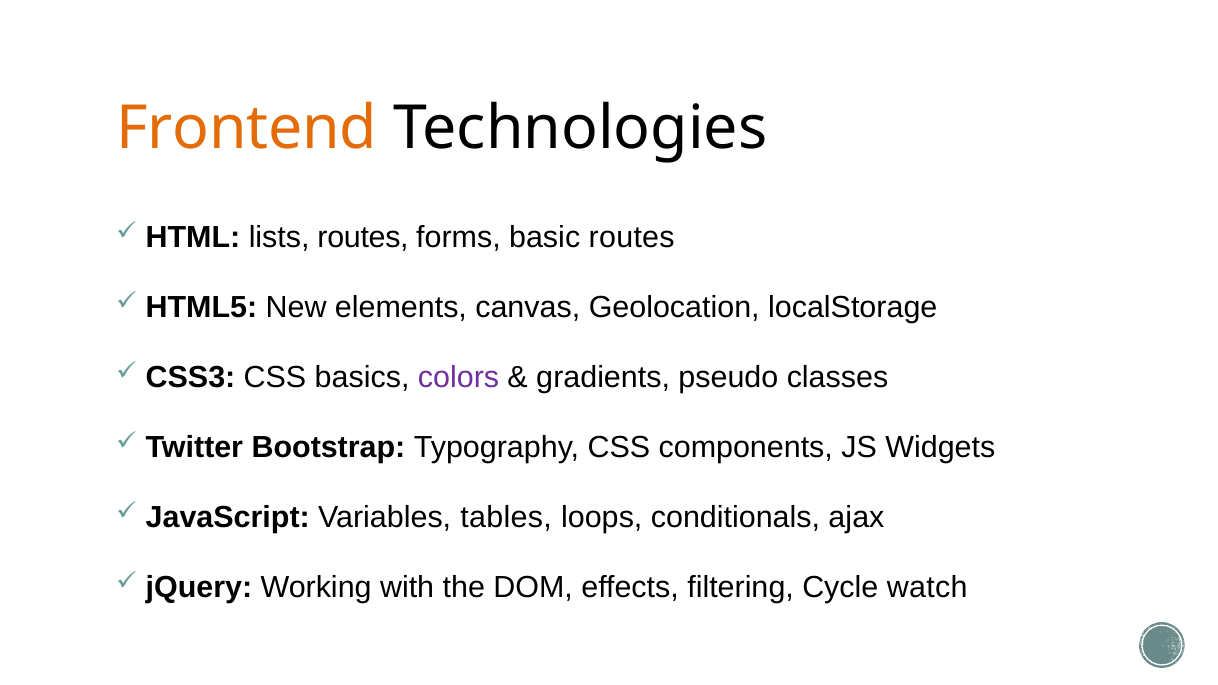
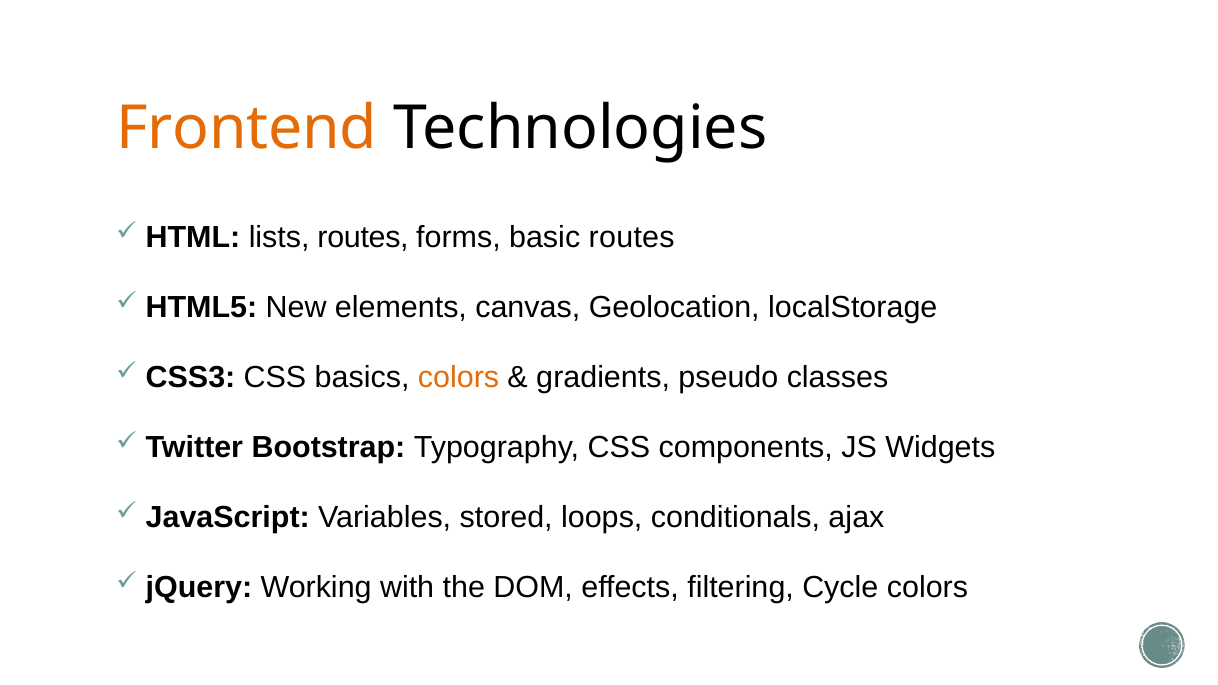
colors at (459, 377) colour: purple -> orange
tables: tables -> stored
Cycle watch: watch -> colors
